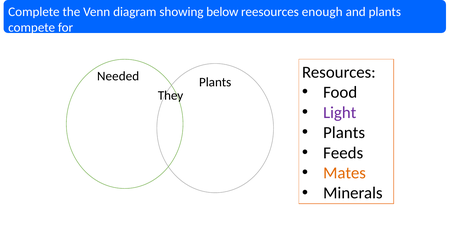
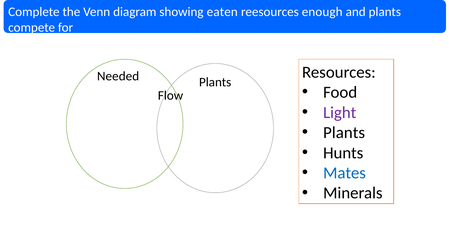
below: below -> eaten
They: They -> Flow
Feeds: Feeds -> Hunts
Mates colour: orange -> blue
